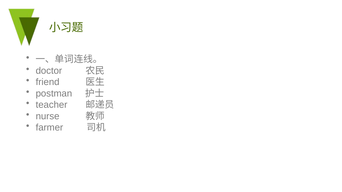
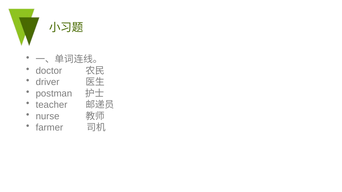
friend: friend -> driver
